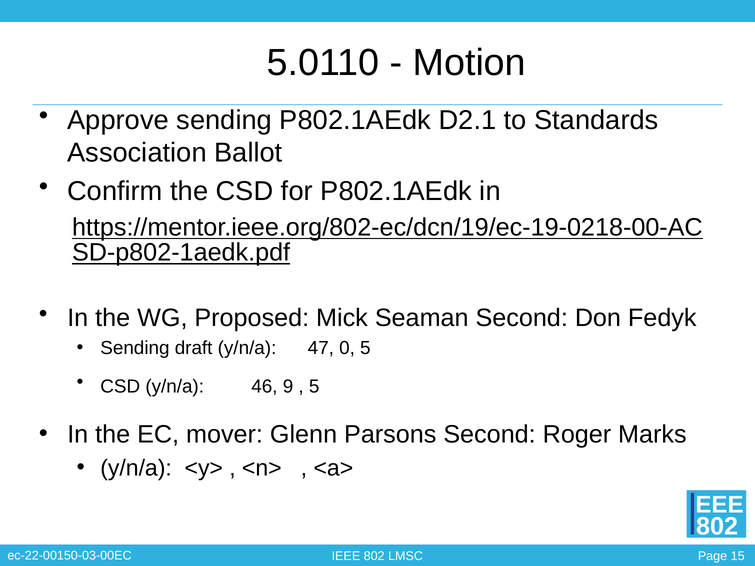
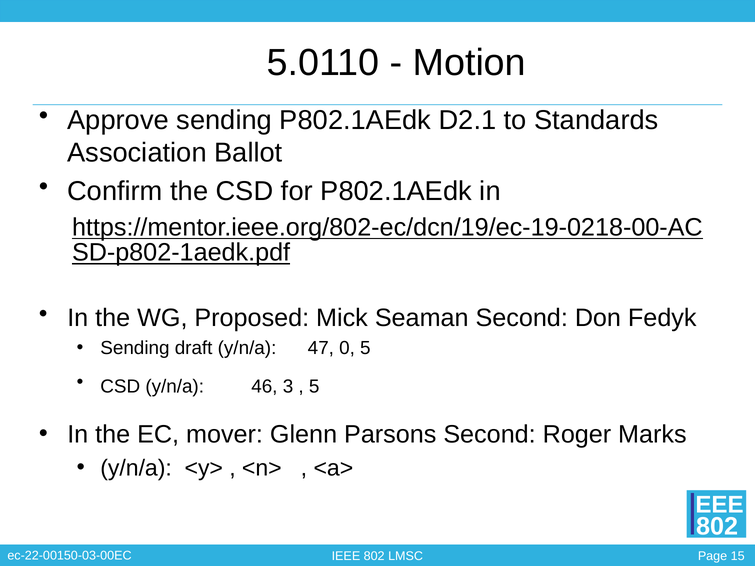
9: 9 -> 3
